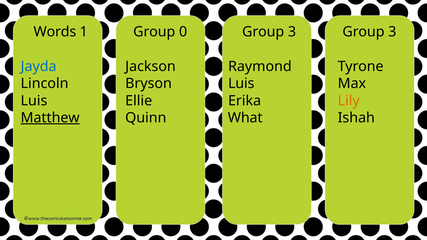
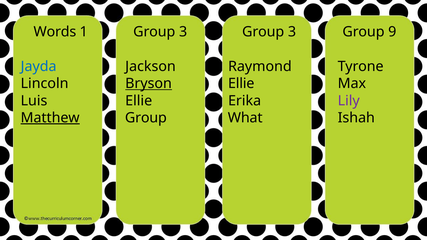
1 Group 0: 0 -> 3
3 at (392, 32): 3 -> 9
Bryson underline: none -> present
Luis at (241, 84): Luis -> Ellie
Lily colour: orange -> purple
Quinn at (146, 118): Quinn -> Group
